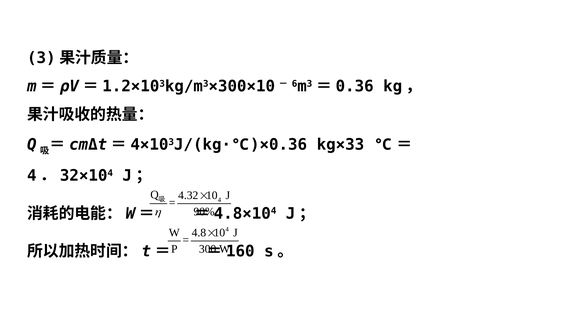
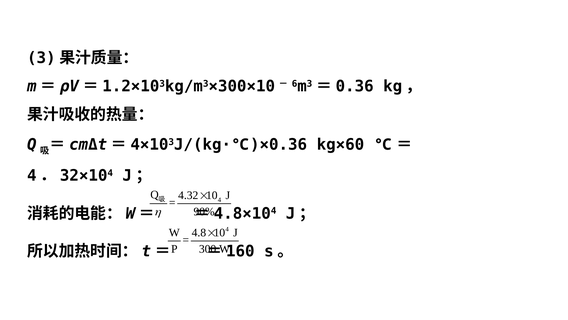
kg×33: kg×33 -> kg×60
